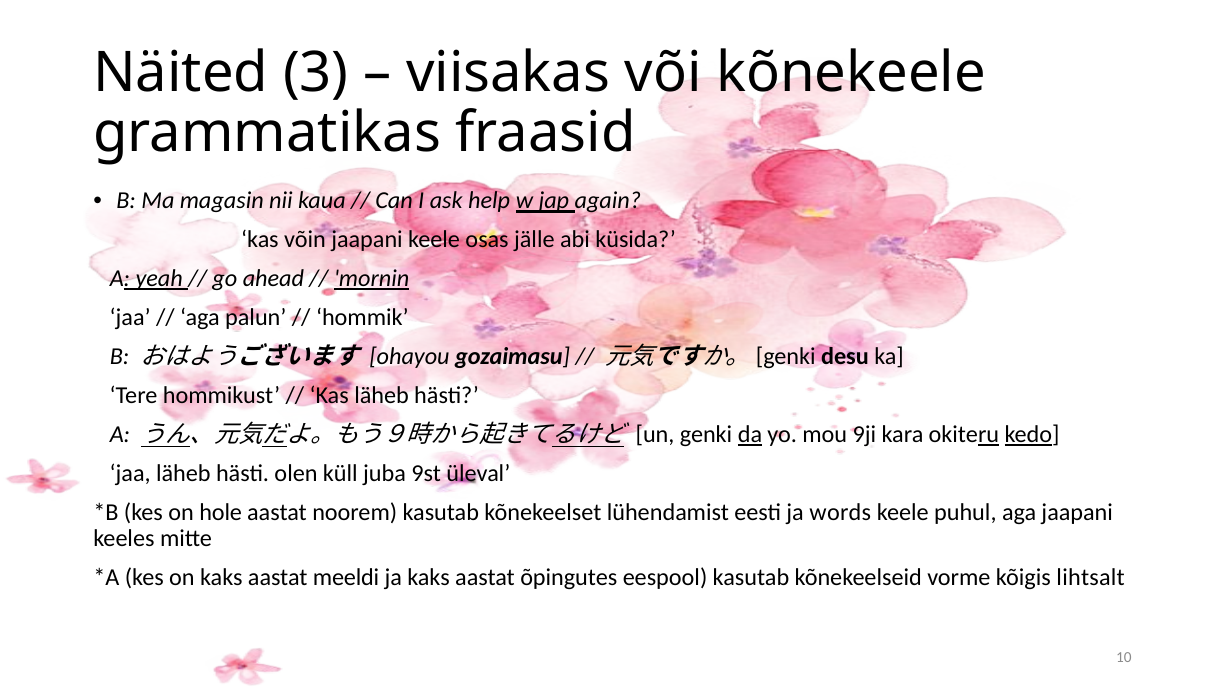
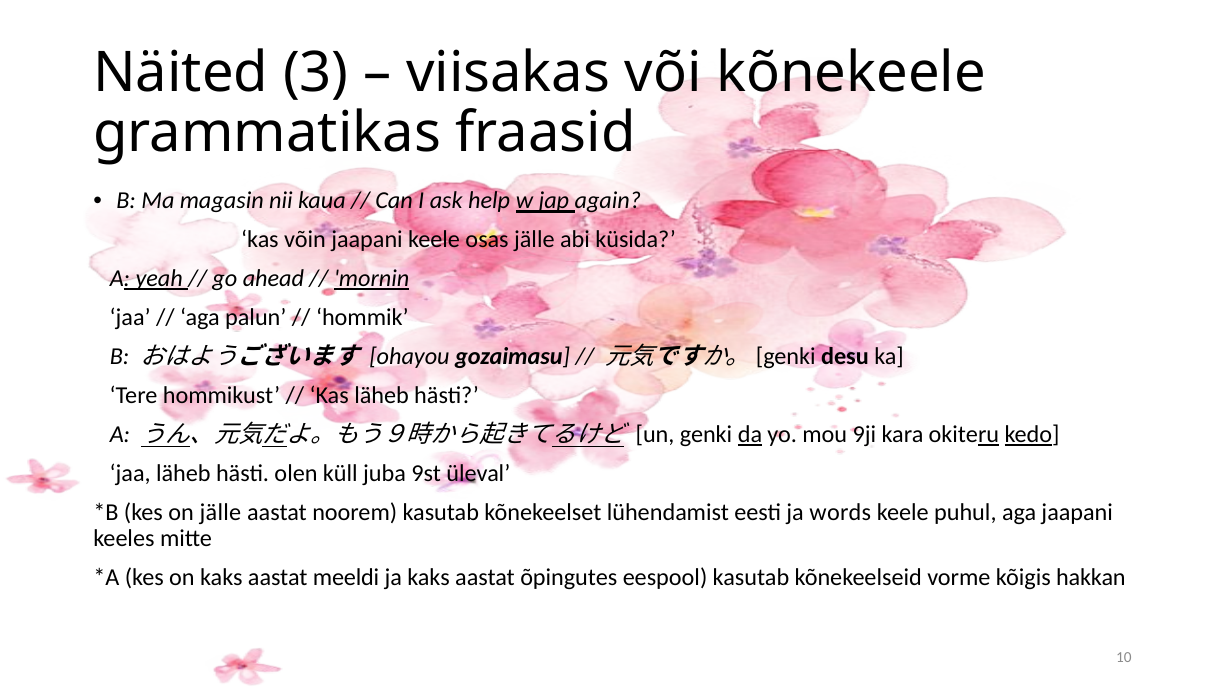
on hole: hole -> jälle
lihtsalt: lihtsalt -> hakkan
